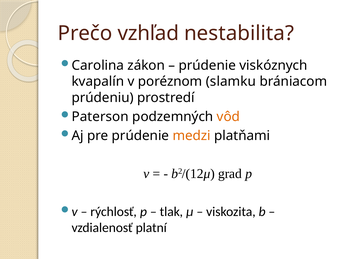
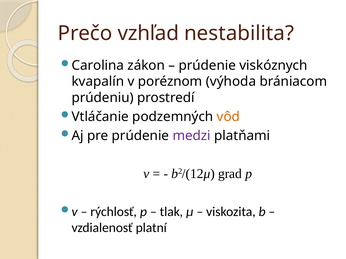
slamku: slamku -> výhoda
Paterson: Paterson -> Vtláčanie
medzi colour: orange -> purple
